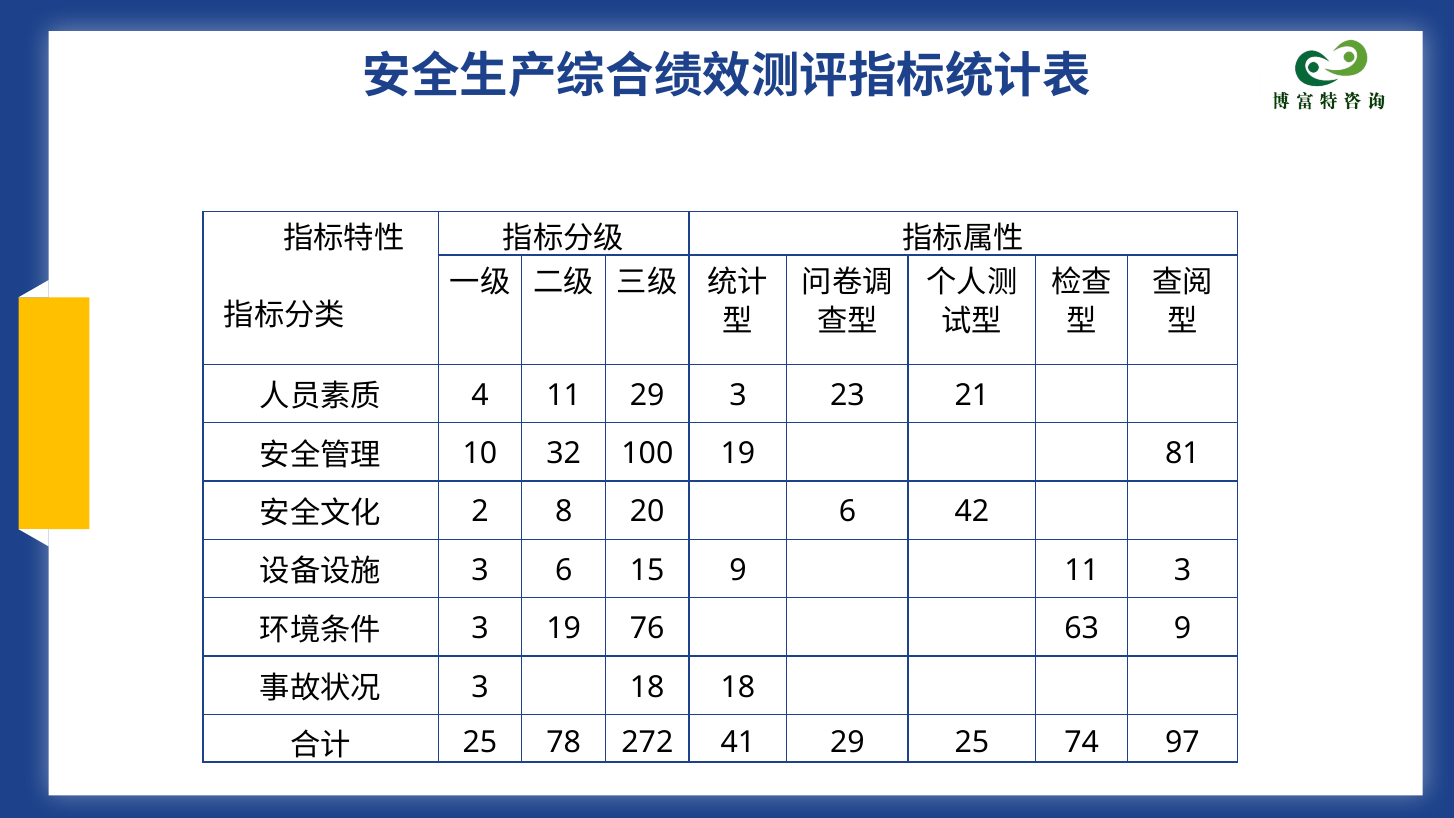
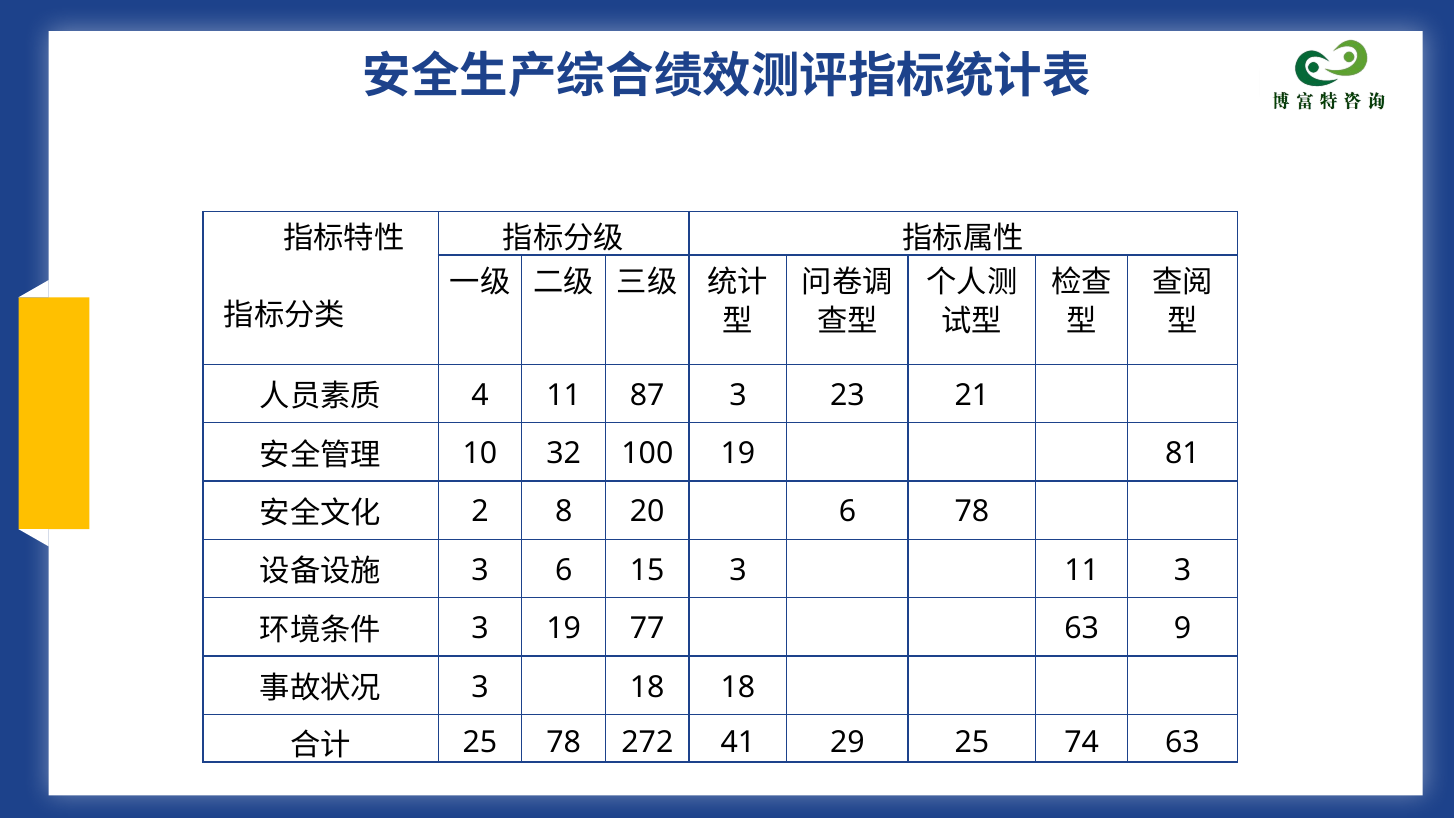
11 29: 29 -> 87
6 42: 42 -> 78
15 9: 9 -> 3
76: 76 -> 77
74 97: 97 -> 63
